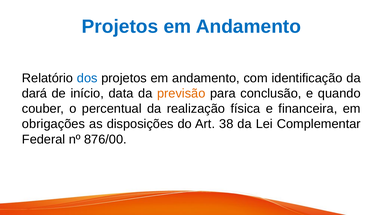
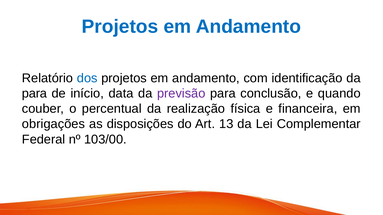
dará at (34, 94): dará -> para
previsão colour: orange -> purple
38: 38 -> 13
876/00: 876/00 -> 103/00
